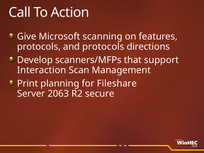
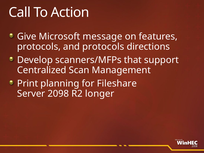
scanning: scanning -> message
Interaction: Interaction -> Centralized
2063: 2063 -> 2098
secure: secure -> longer
